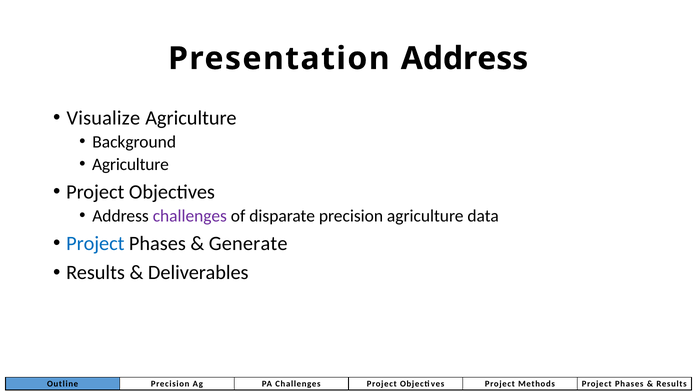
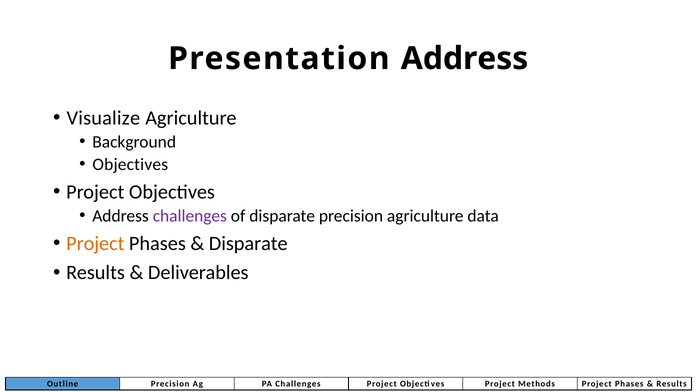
Agriculture at (130, 164): Agriculture -> Objectives
Project at (95, 244) colour: blue -> orange
Generate at (248, 244): Generate -> Disparate
